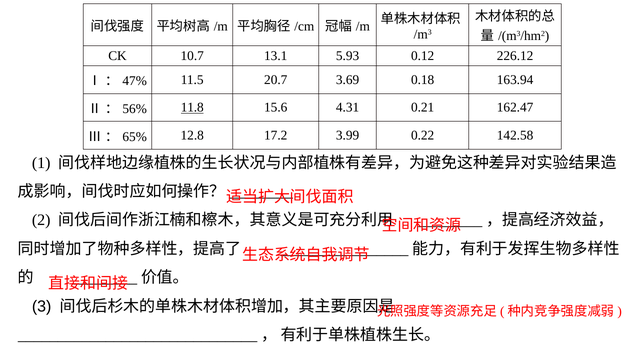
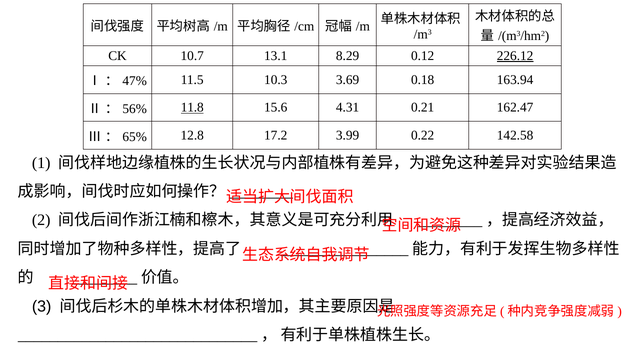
5.93: 5.93 -> 8.29
226.12 underline: none -> present
20.7: 20.7 -> 10.3
